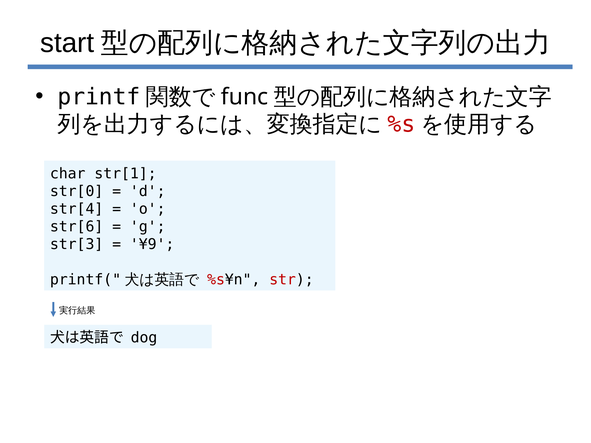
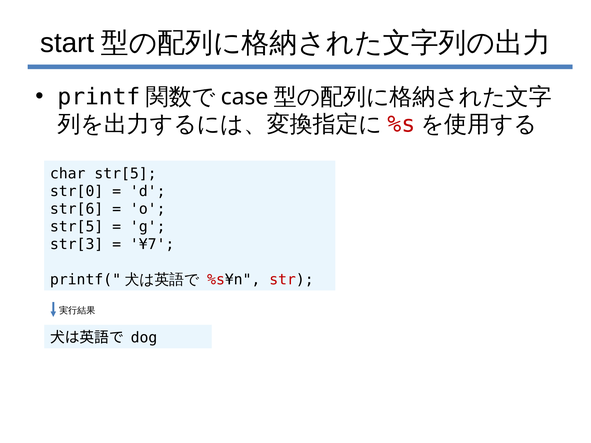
func: func -> case
char str[1: str[1 -> str[5
str[4: str[4 -> str[6
str[6 at (77, 227): str[6 -> str[5
¥9: ¥9 -> ¥7
